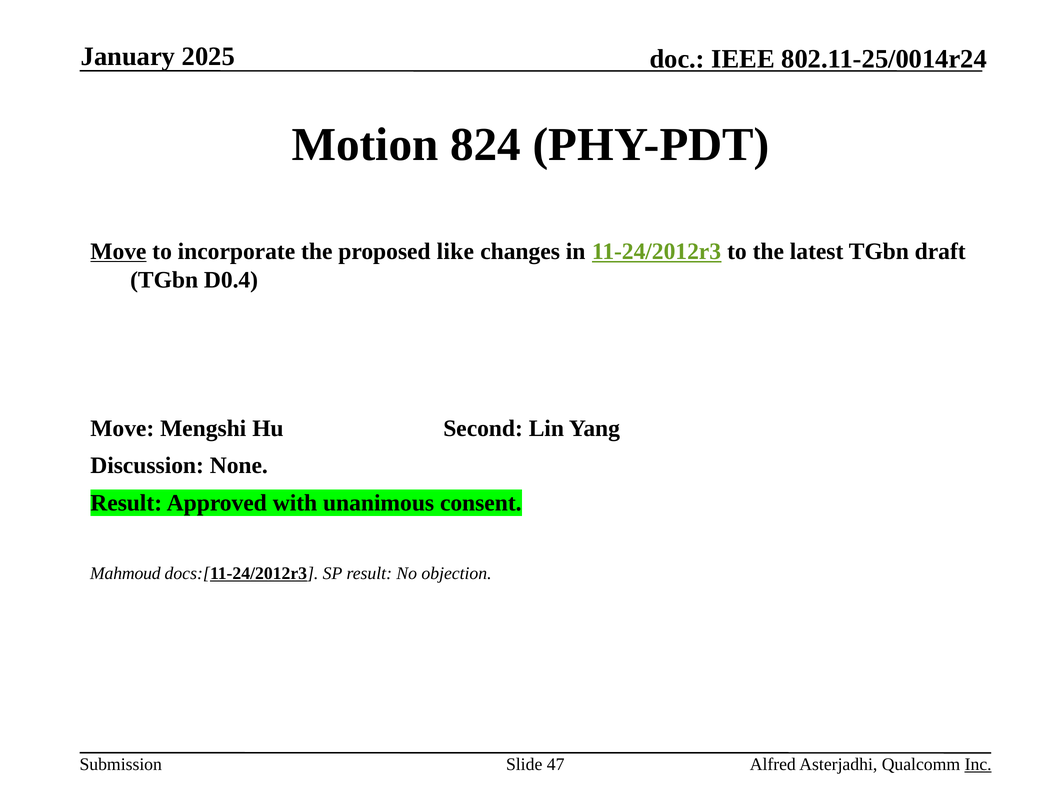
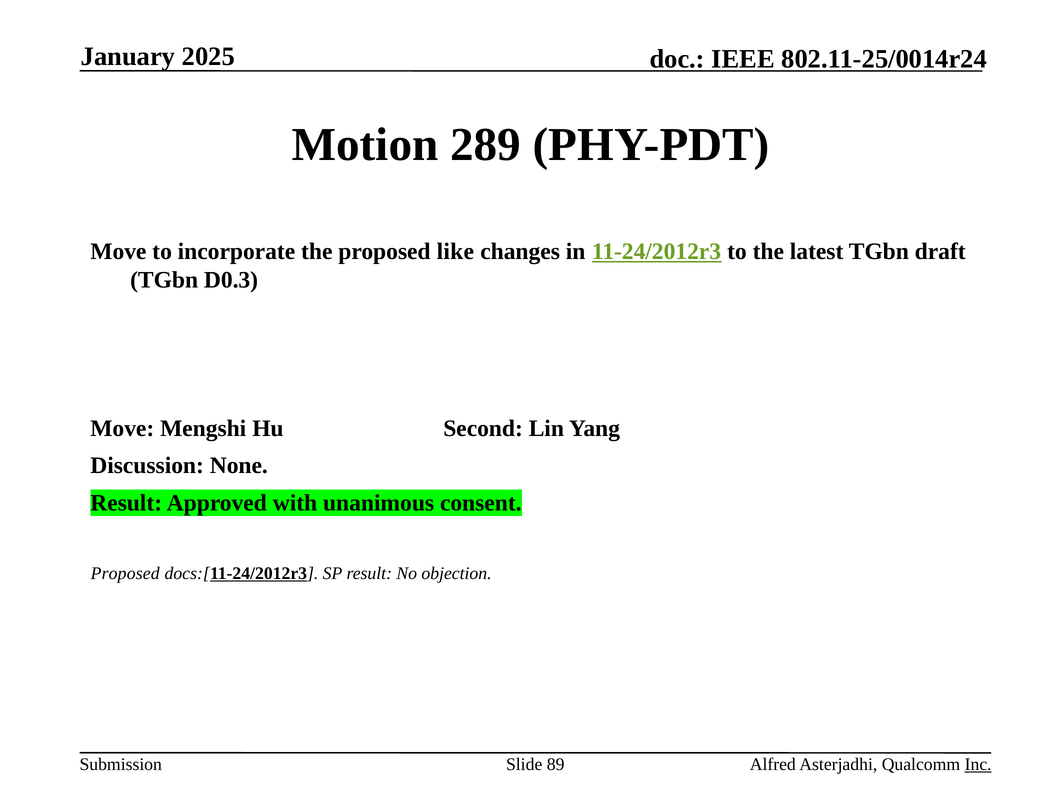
824: 824 -> 289
Move at (118, 251) underline: present -> none
D0.4: D0.4 -> D0.3
Mahmoud at (125, 573): Mahmoud -> Proposed
47: 47 -> 89
